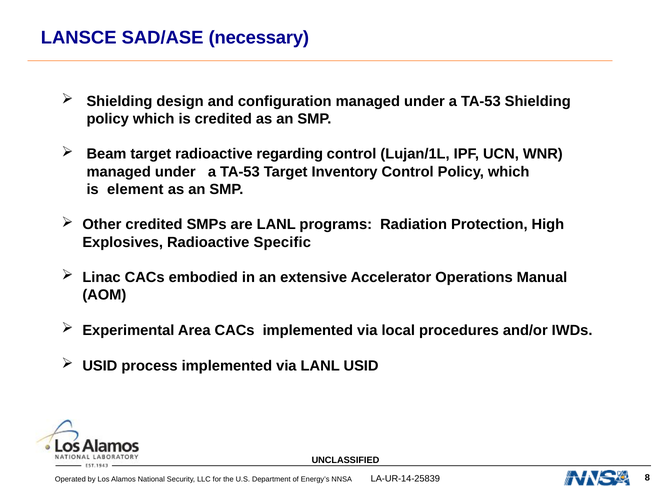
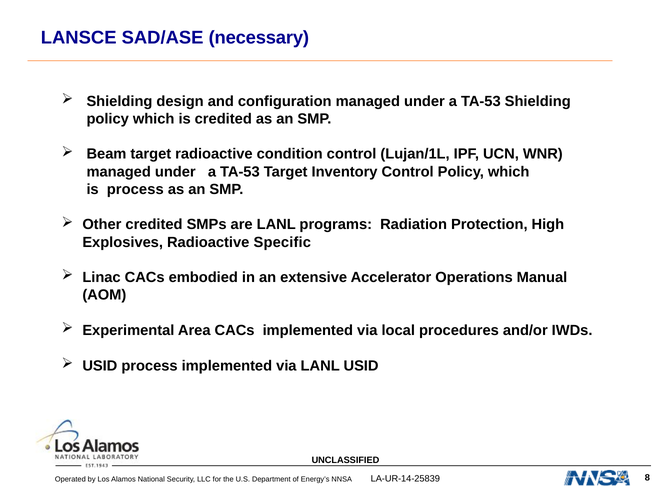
regarding: regarding -> condition
is element: element -> process
